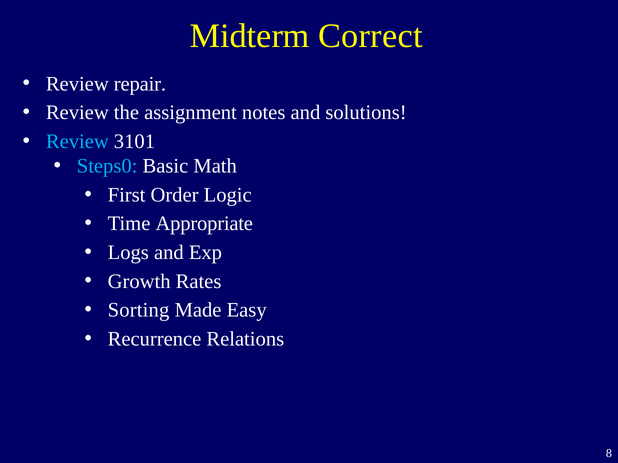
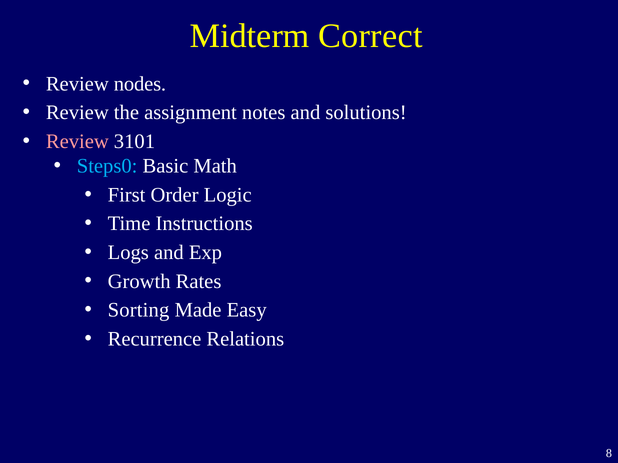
repair: repair -> nodes
Review at (77, 142) colour: light blue -> pink
Appropriate: Appropriate -> Instructions
